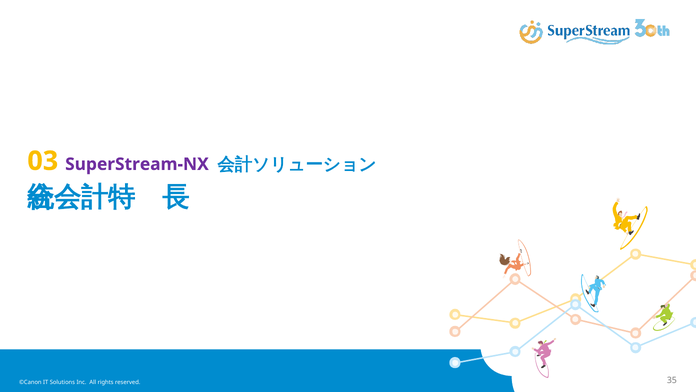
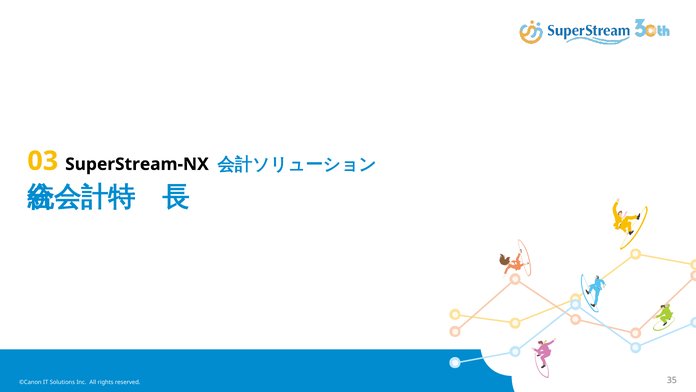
SuperStream-NX colour: purple -> black
